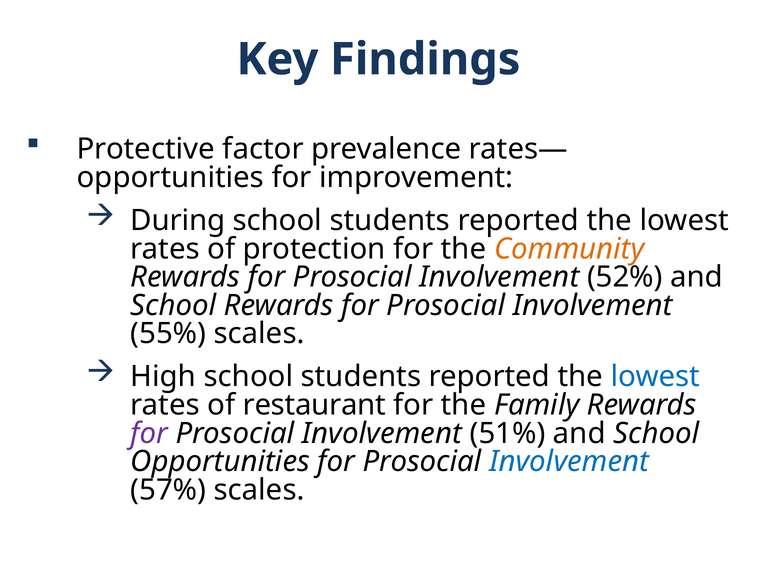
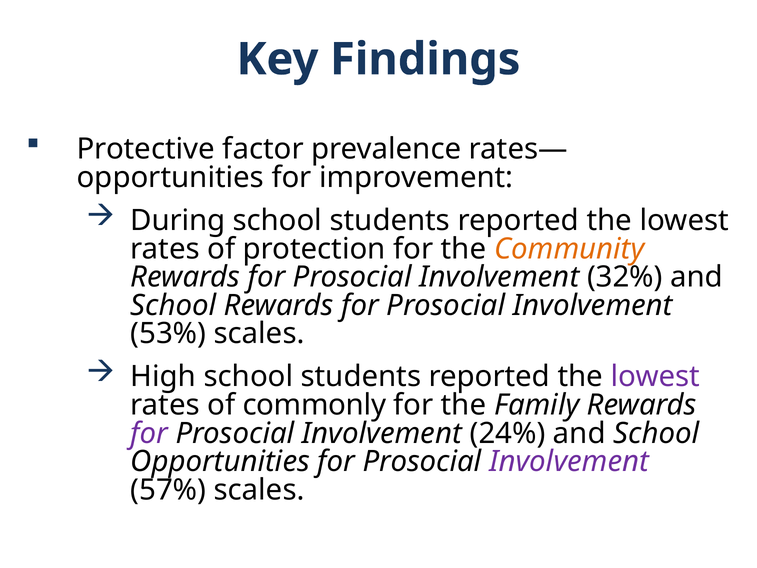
52%: 52% -> 32%
55%: 55% -> 53%
lowest at (655, 377) colour: blue -> purple
restaurant: restaurant -> commonly
51%: 51% -> 24%
Involvement at (569, 461) colour: blue -> purple
